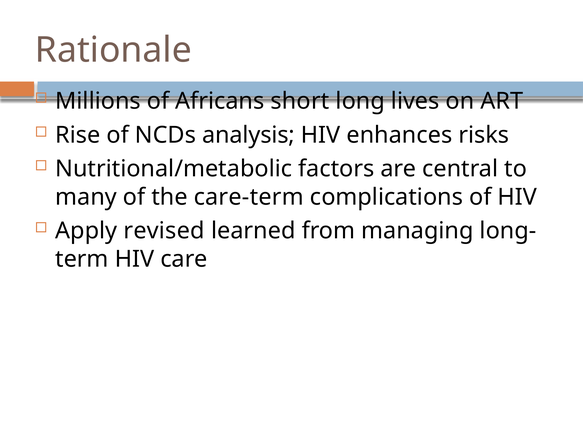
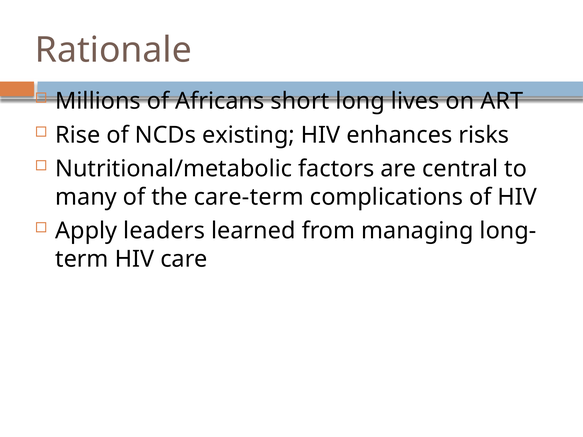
analysis: analysis -> existing
revised: revised -> leaders
